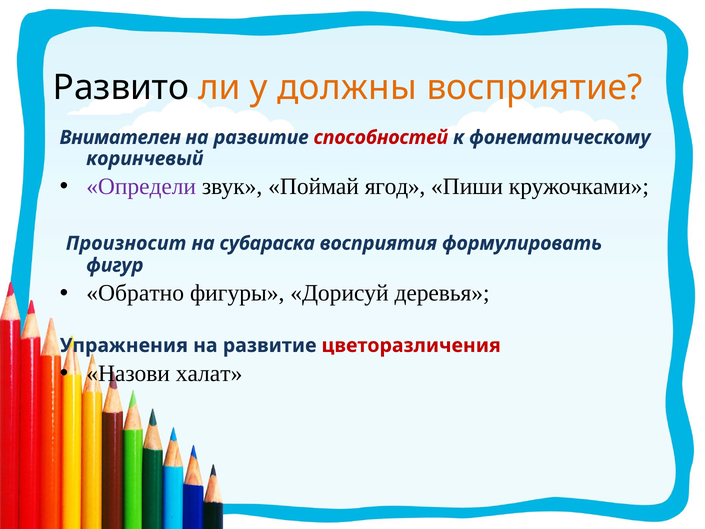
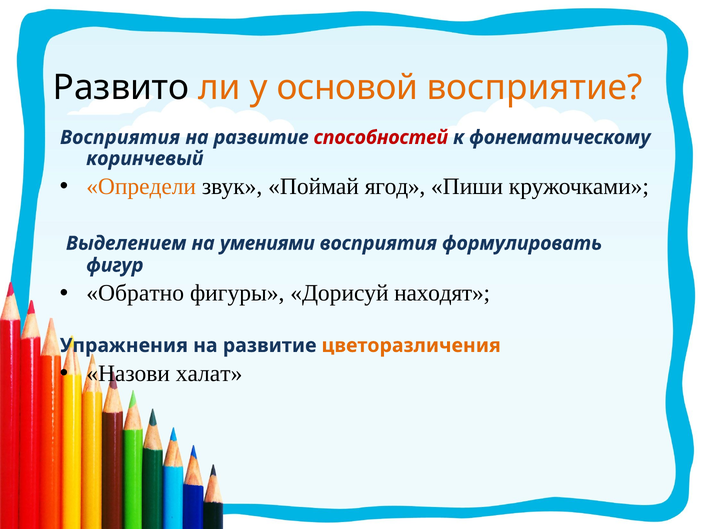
должны: должны -> основой
Внимателен at (120, 137): Внимателен -> Восприятия
Определи colour: purple -> orange
Произносит: Произносит -> Выделением
субараска: субараска -> умениями
деревья: деревья -> находят
цветоразличения colour: red -> orange
